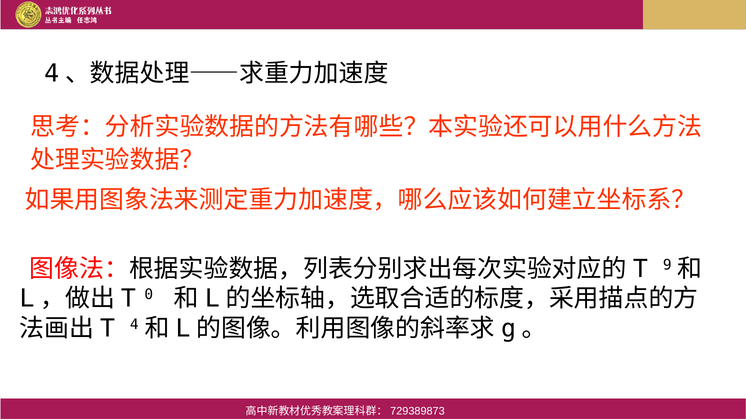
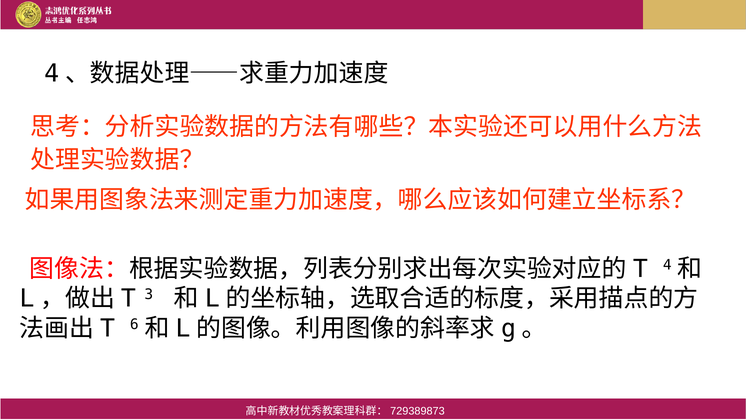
9: 9 -> 4
0: 0 -> 3
4: 4 -> 6
